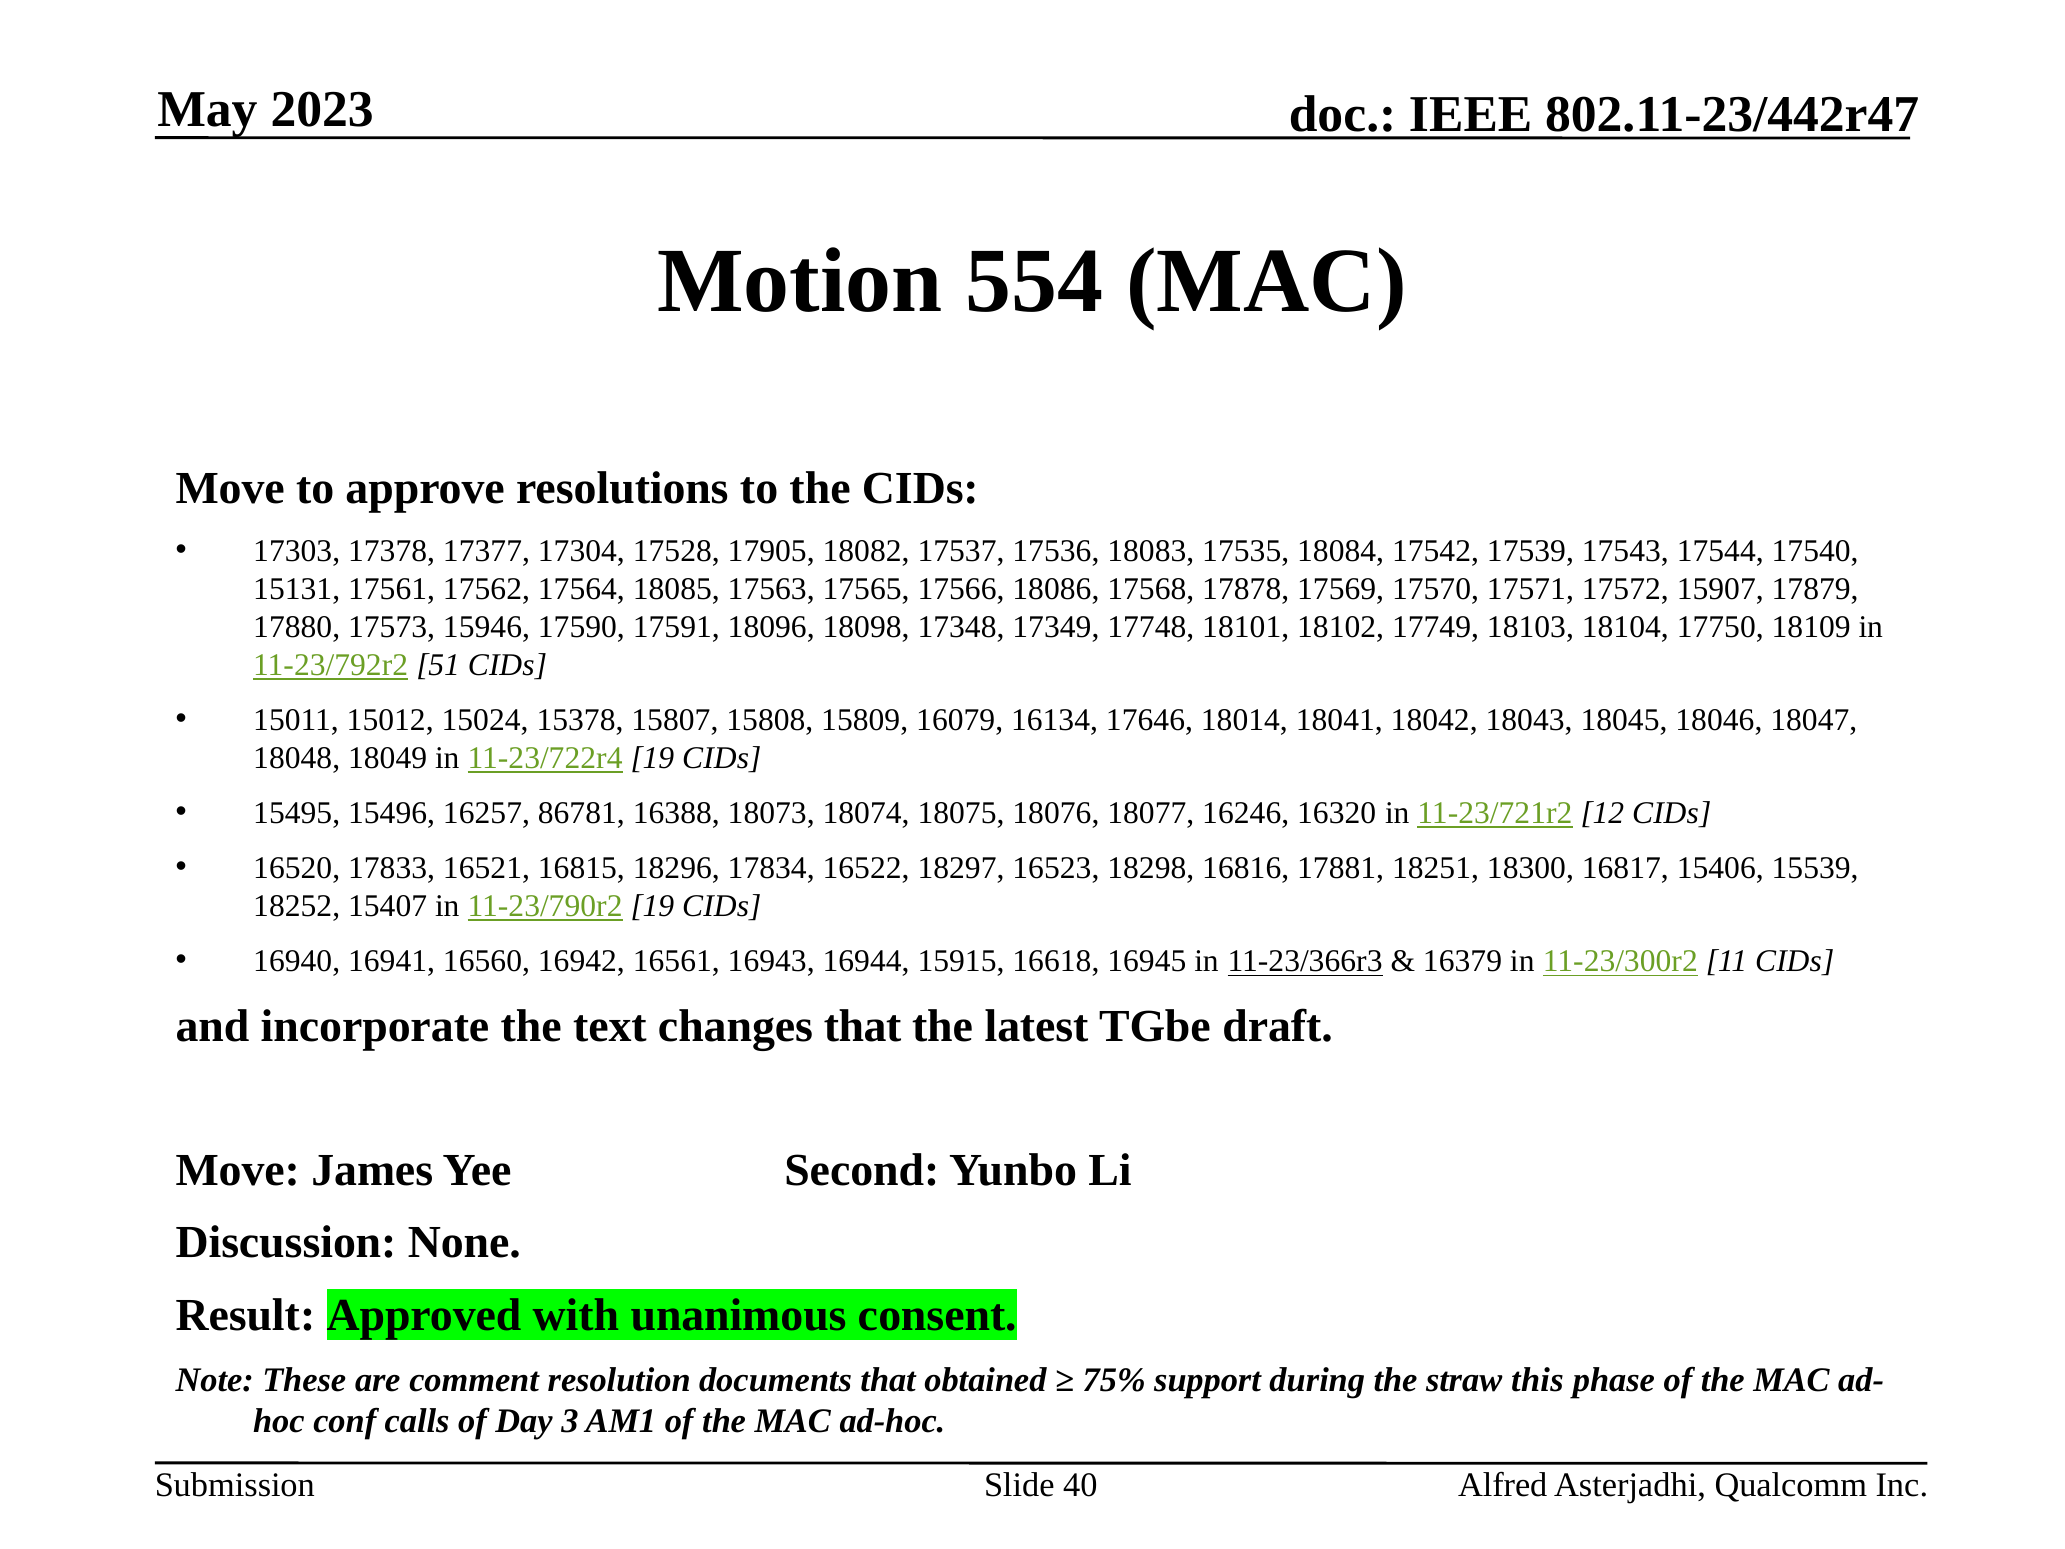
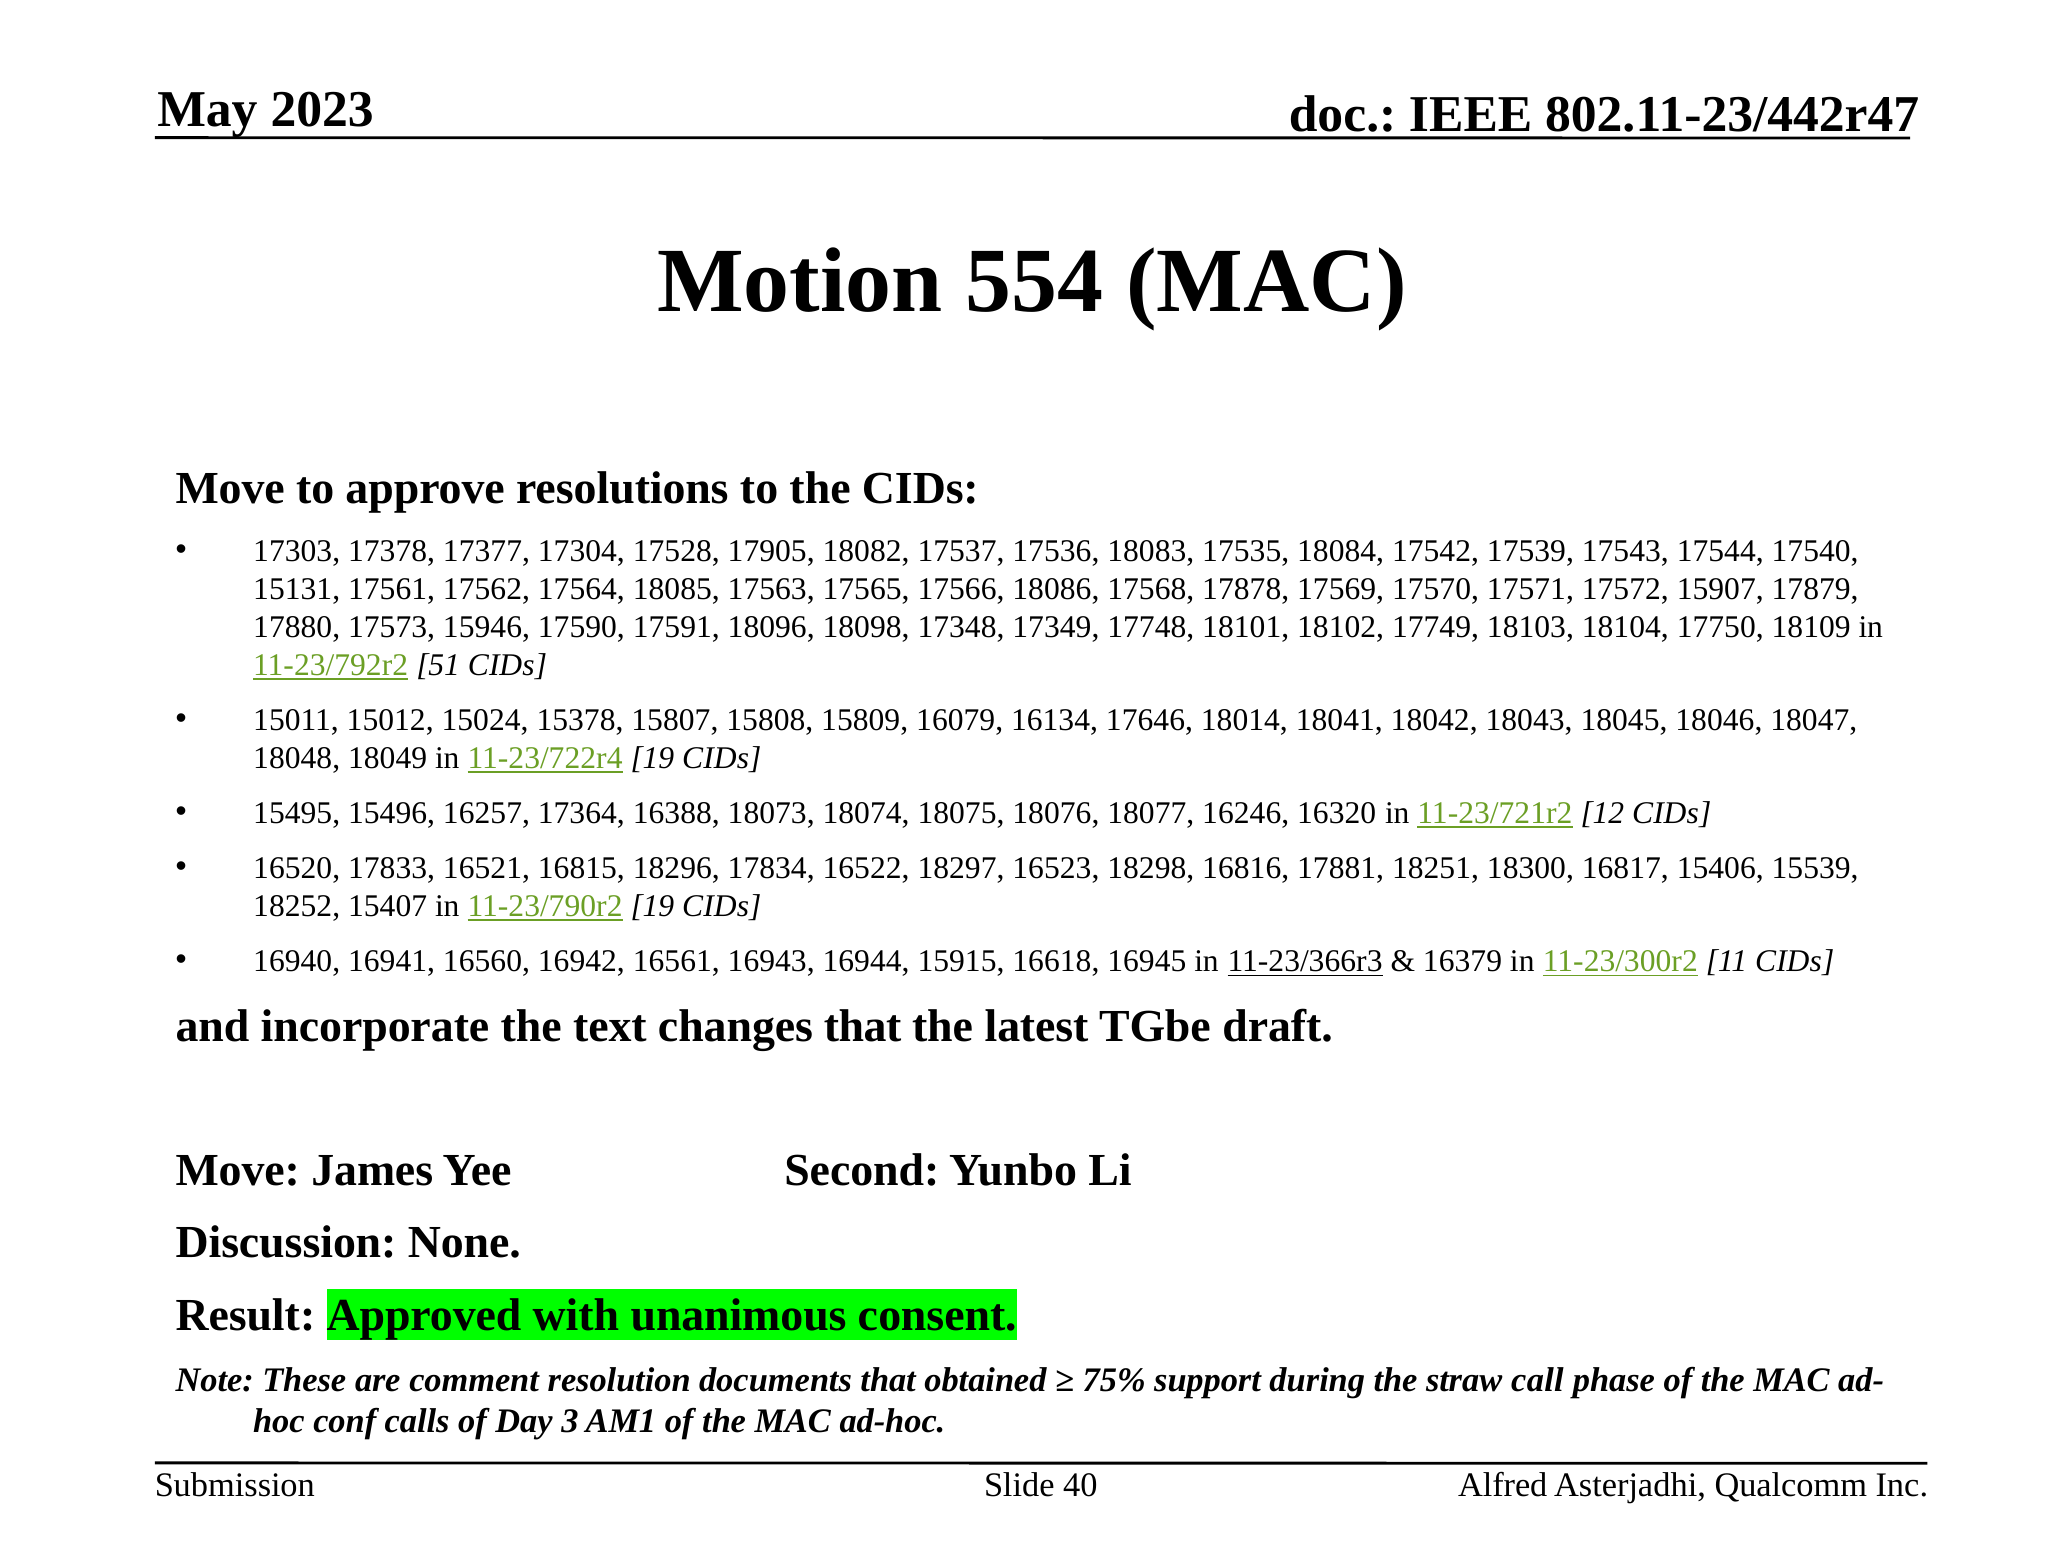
86781: 86781 -> 17364
this: this -> call
